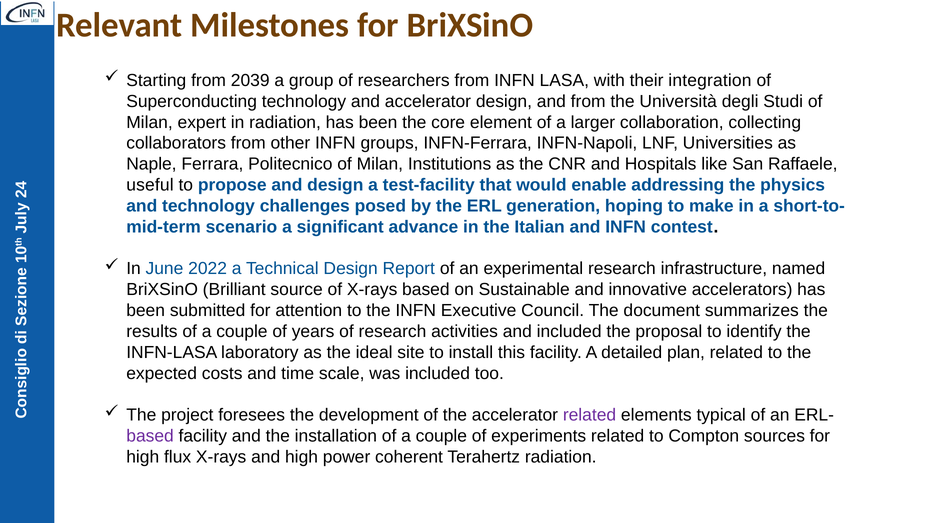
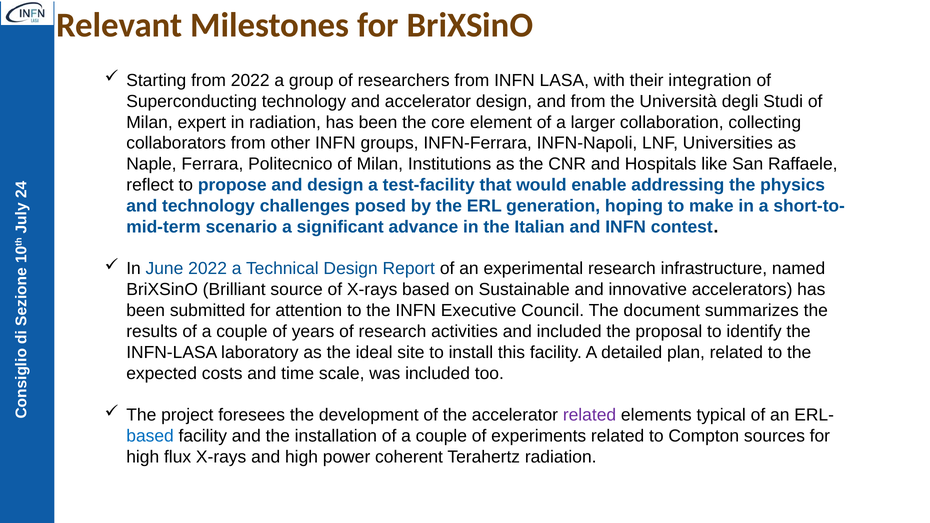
from 2039: 2039 -> 2022
useful: useful -> reflect
based at (150, 436) colour: purple -> blue
